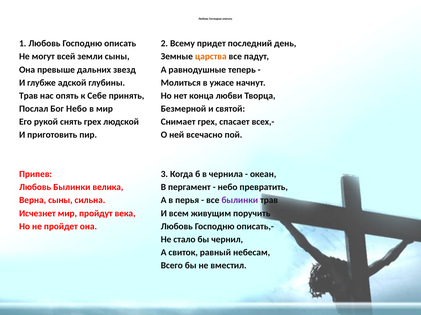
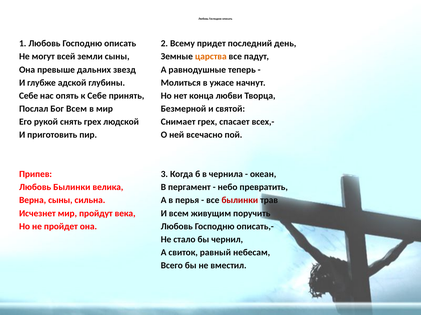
Трав at (29, 96): Трав -> Себе
Бог Небо: Небо -> Всем
былинки at (240, 201) colour: purple -> red
